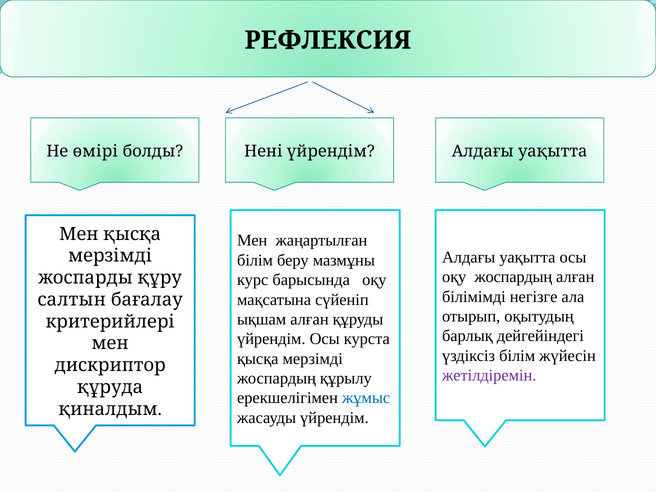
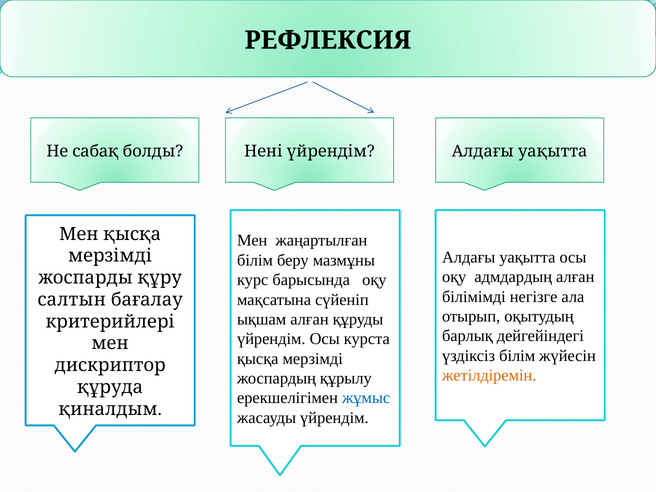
өмірі: өмірі -> сабақ
оқу жоспардың: жоспардың -> адмдардың
жетілдіремін colour: purple -> orange
